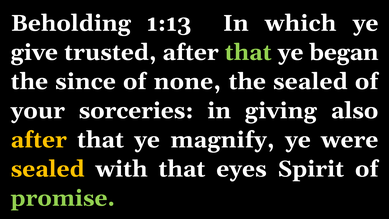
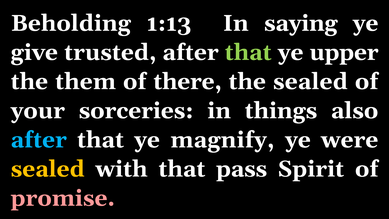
which: which -> saying
began: began -> upper
since: since -> them
none: none -> there
giving: giving -> things
after at (39, 140) colour: yellow -> light blue
eyes: eyes -> pass
promise colour: light green -> pink
